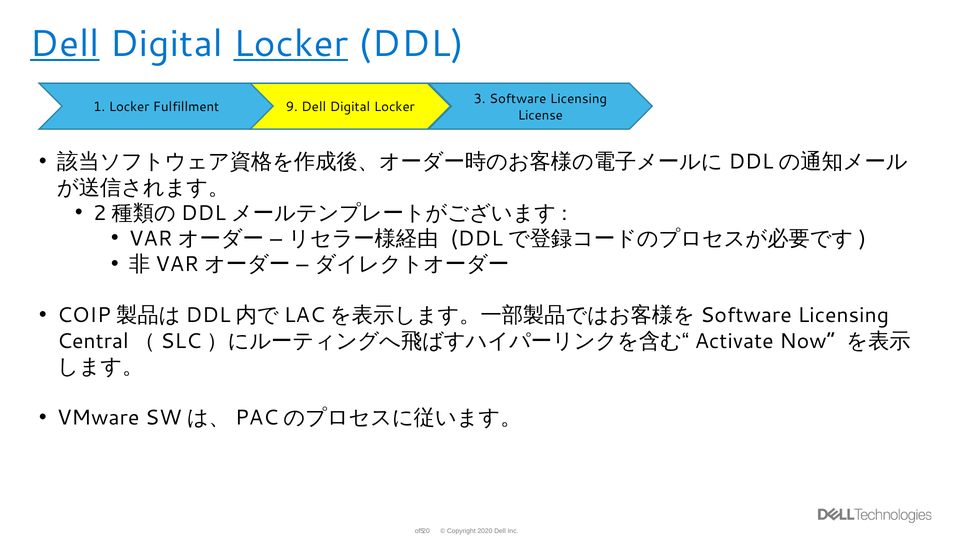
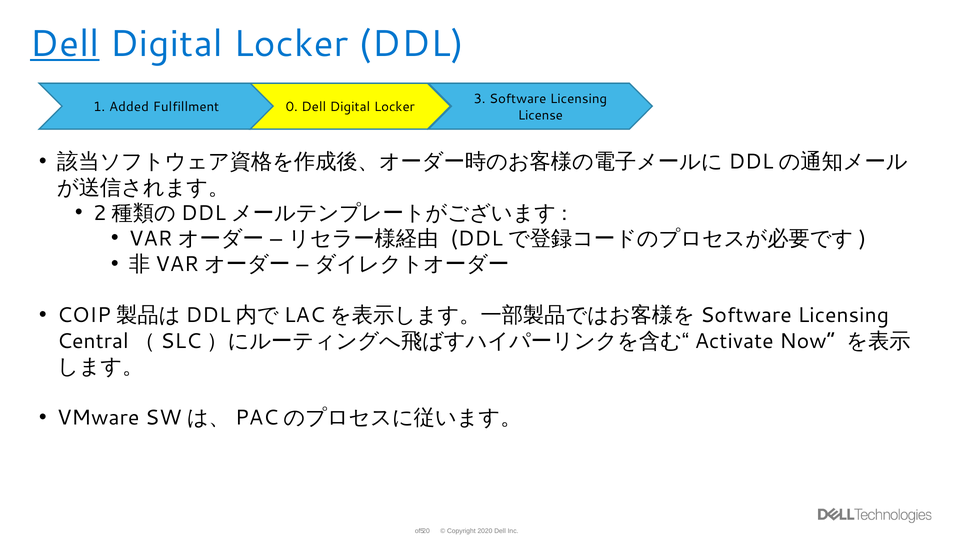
Locker at (291, 44) underline: present -> none
1 Locker: Locker -> Added
9: 9 -> 0
